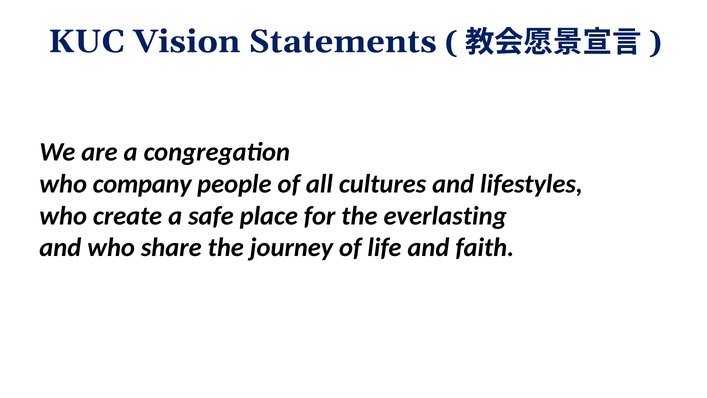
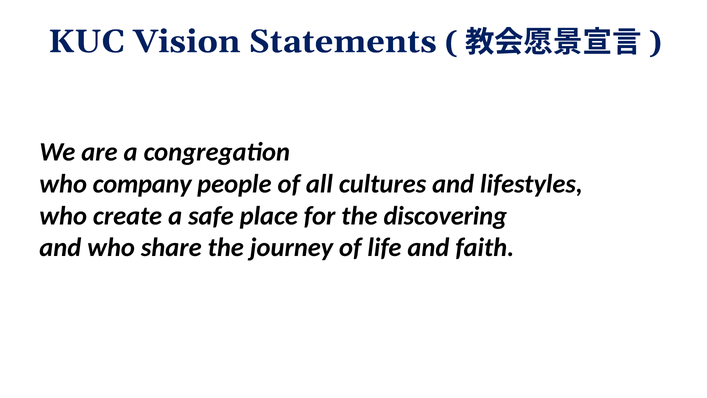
everlasting: everlasting -> discovering
